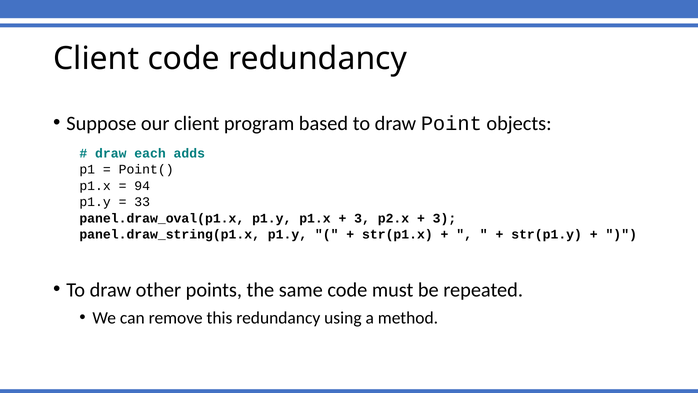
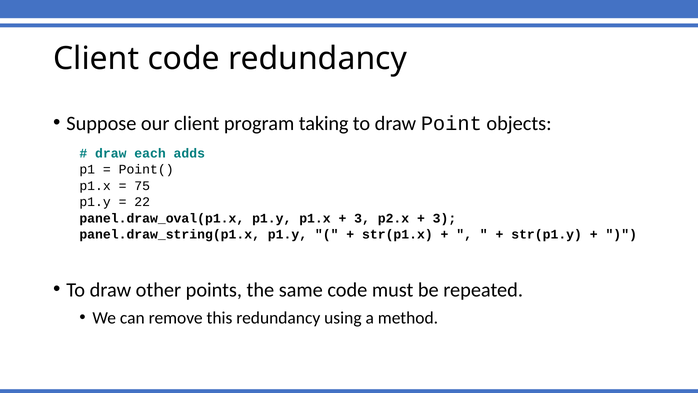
based: based -> taking
94: 94 -> 75
33: 33 -> 22
